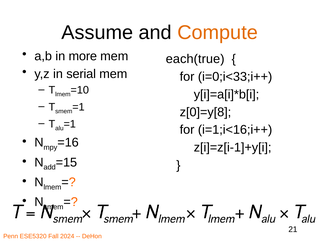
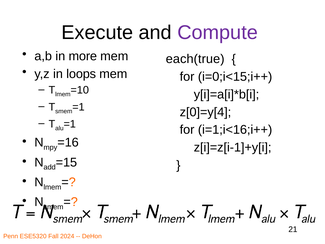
Assume: Assume -> Execute
Compute colour: orange -> purple
serial: serial -> loops
i=0;i<33;i++: i=0;i<33;i++ -> i=0;i<15;i++
z[0]=y[8: z[0]=y[8 -> z[0]=y[4
